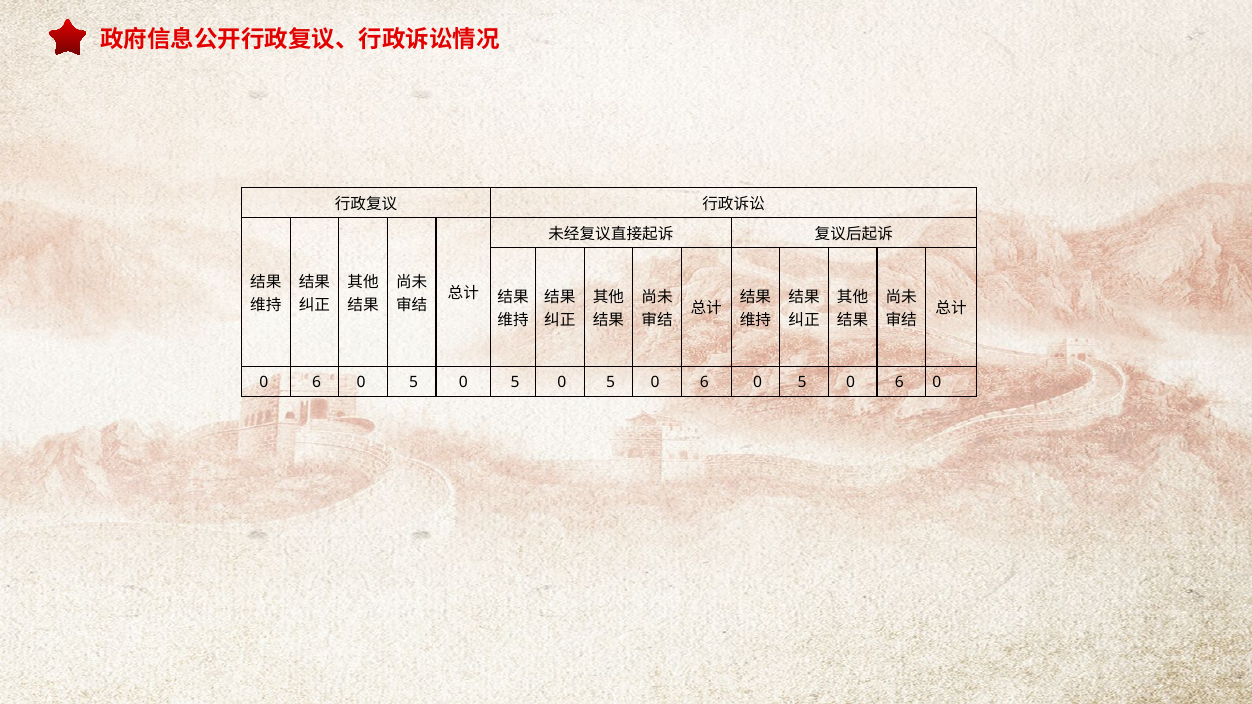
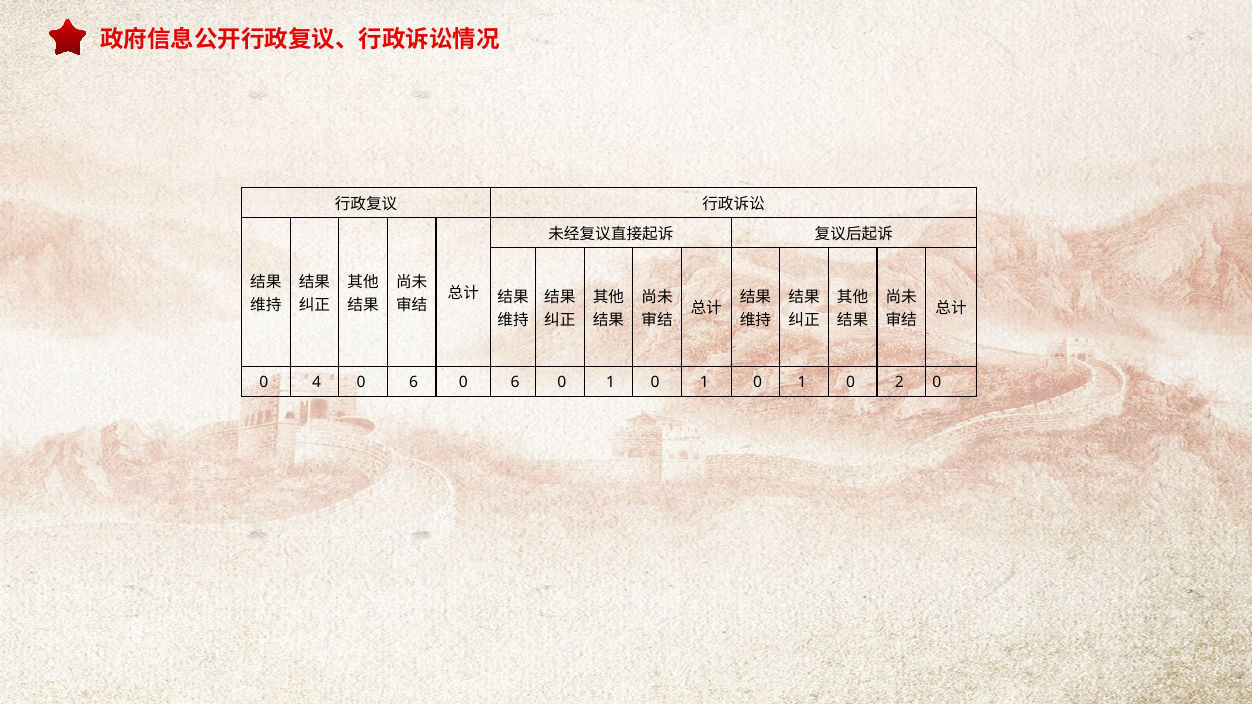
6 at (317, 383): 6 -> 4
5 at (414, 383): 5 -> 6
5 at (515, 383): 5 -> 6
5 at (611, 383): 5 -> 1
6 at (704, 383): 6 -> 1
5 at (802, 383): 5 -> 1
6 at (899, 383): 6 -> 2
